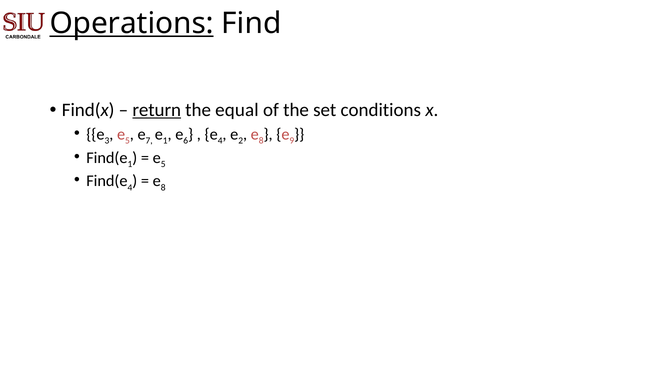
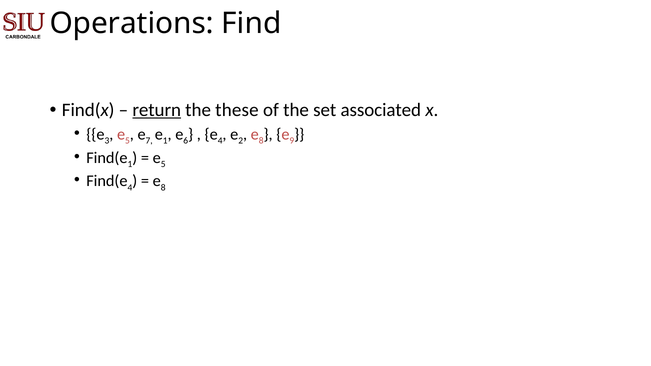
Operations underline: present -> none
equal: equal -> these
conditions: conditions -> associated
